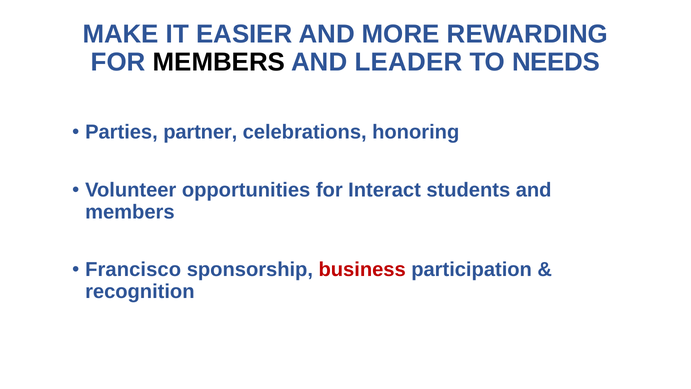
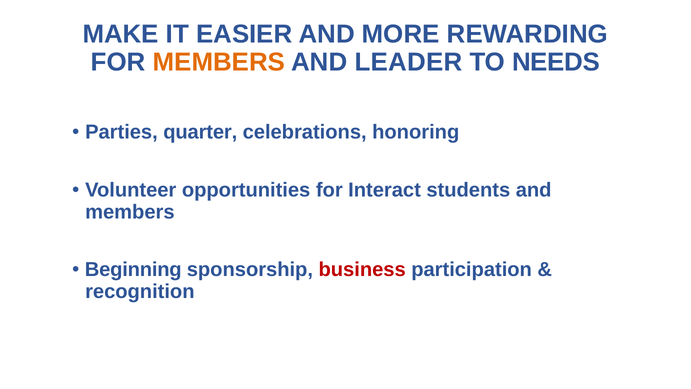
MEMBERS at (219, 62) colour: black -> orange
partner: partner -> quarter
Francisco: Francisco -> Beginning
